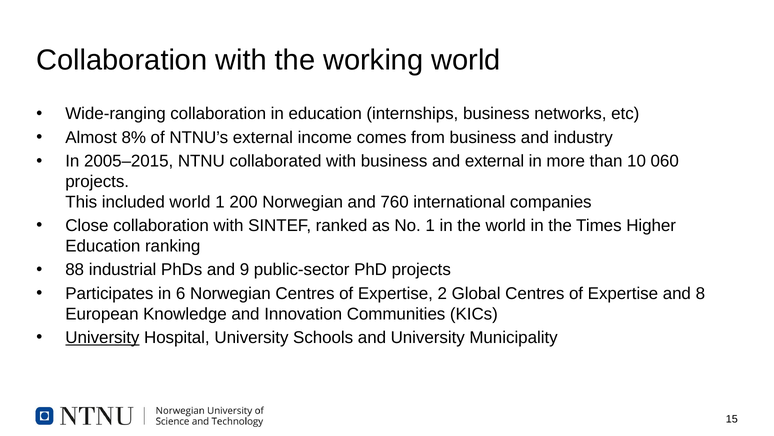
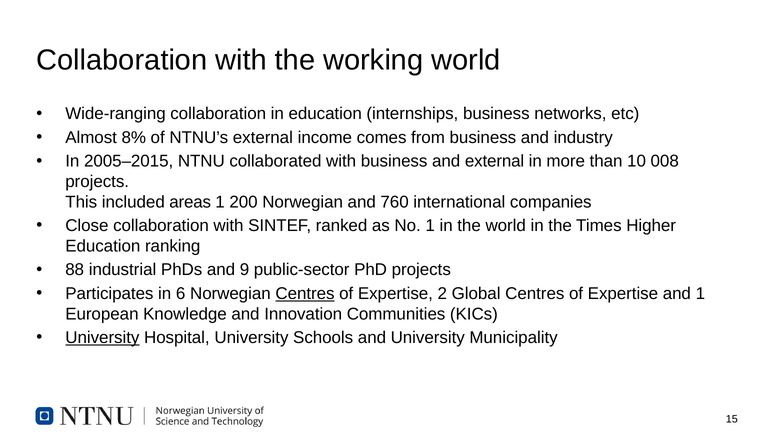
060: 060 -> 008
included world: world -> areas
Centres at (305, 293) underline: none -> present
and 8: 8 -> 1
